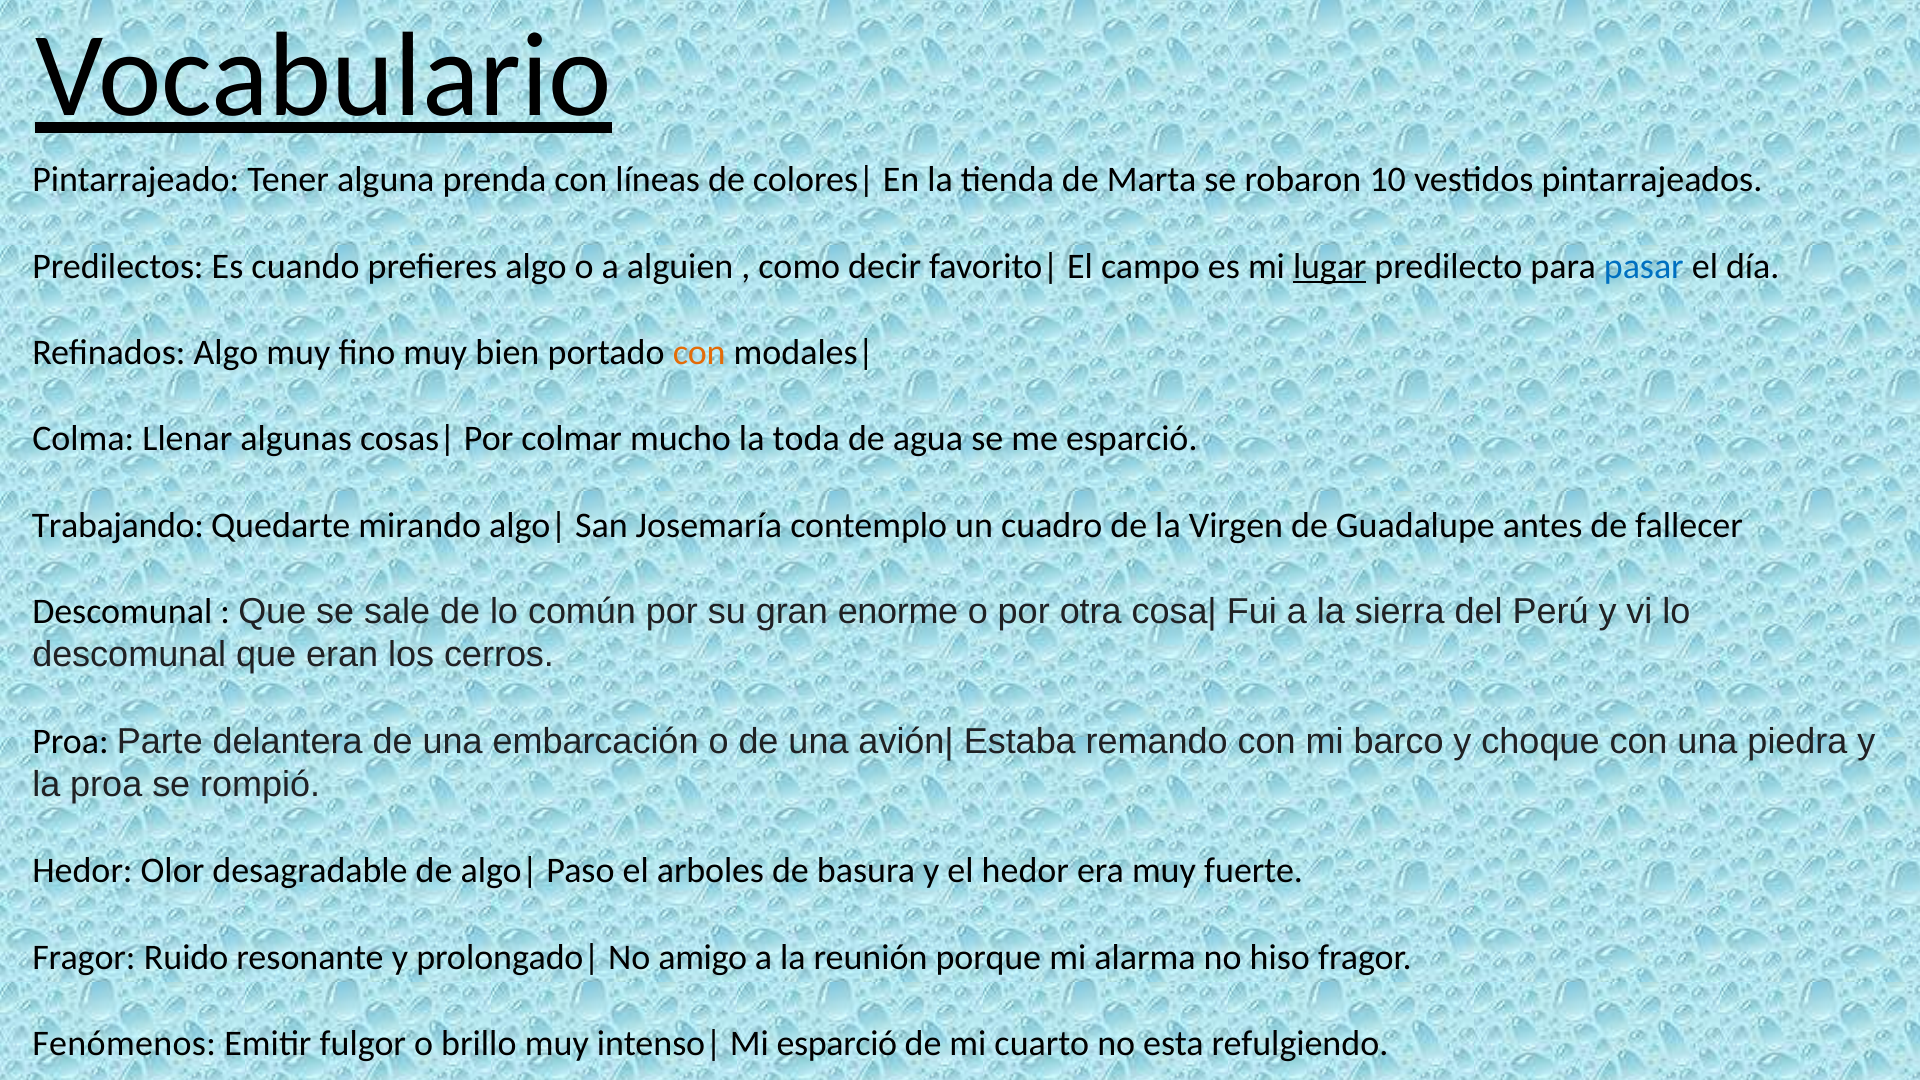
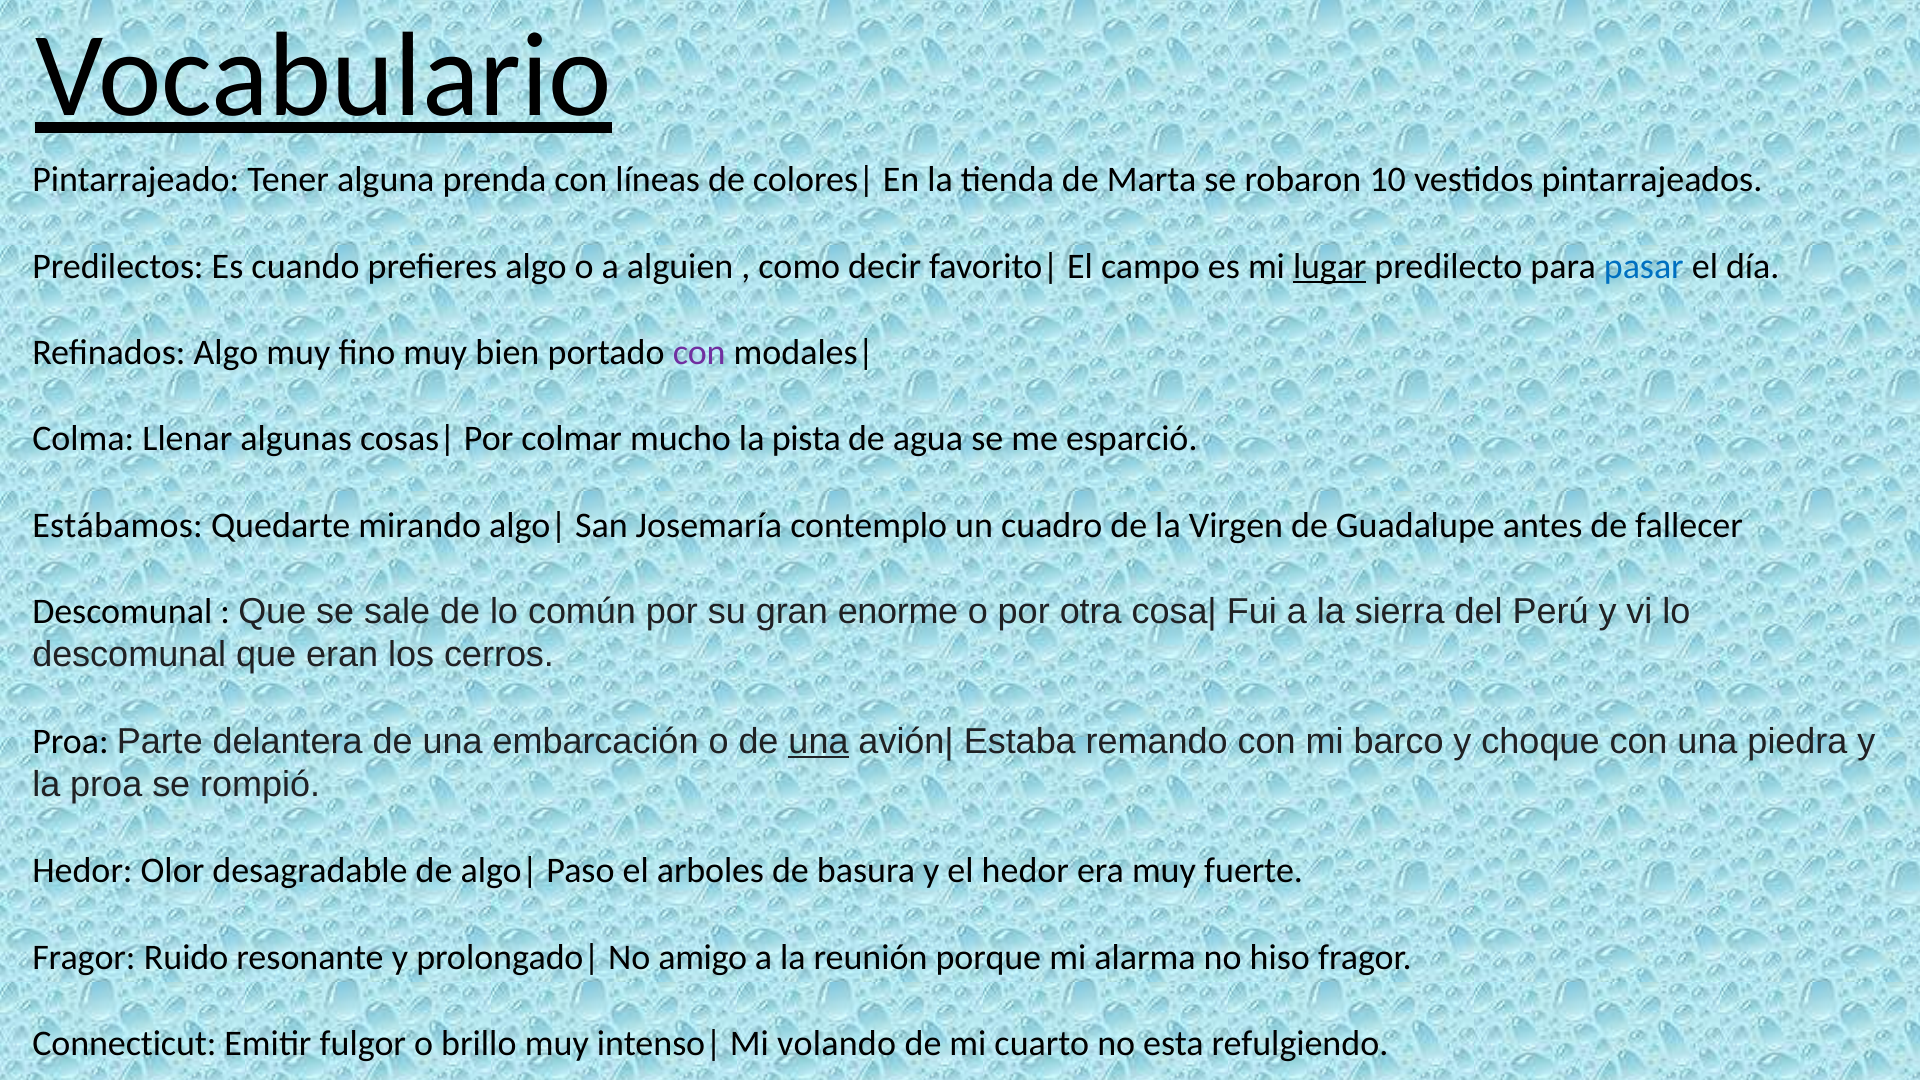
con at (699, 353) colour: orange -> purple
toda: toda -> pista
Trabajando: Trabajando -> Estábamos
una at (819, 742) underline: none -> present
Fenómenos: Fenómenos -> Connecticut
Mi esparció: esparció -> volando
